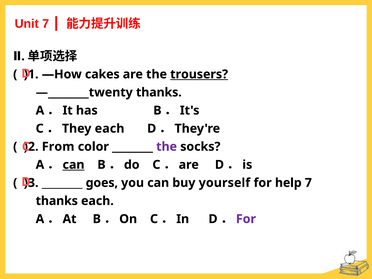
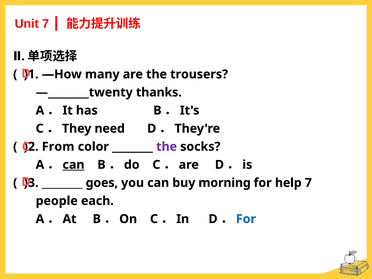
cakes: cakes -> many
trousers underline: present -> none
each at (110, 129): each -> need
yourself: yourself -> morning
thanks at (57, 201): thanks -> people
For at (246, 219) colour: purple -> blue
